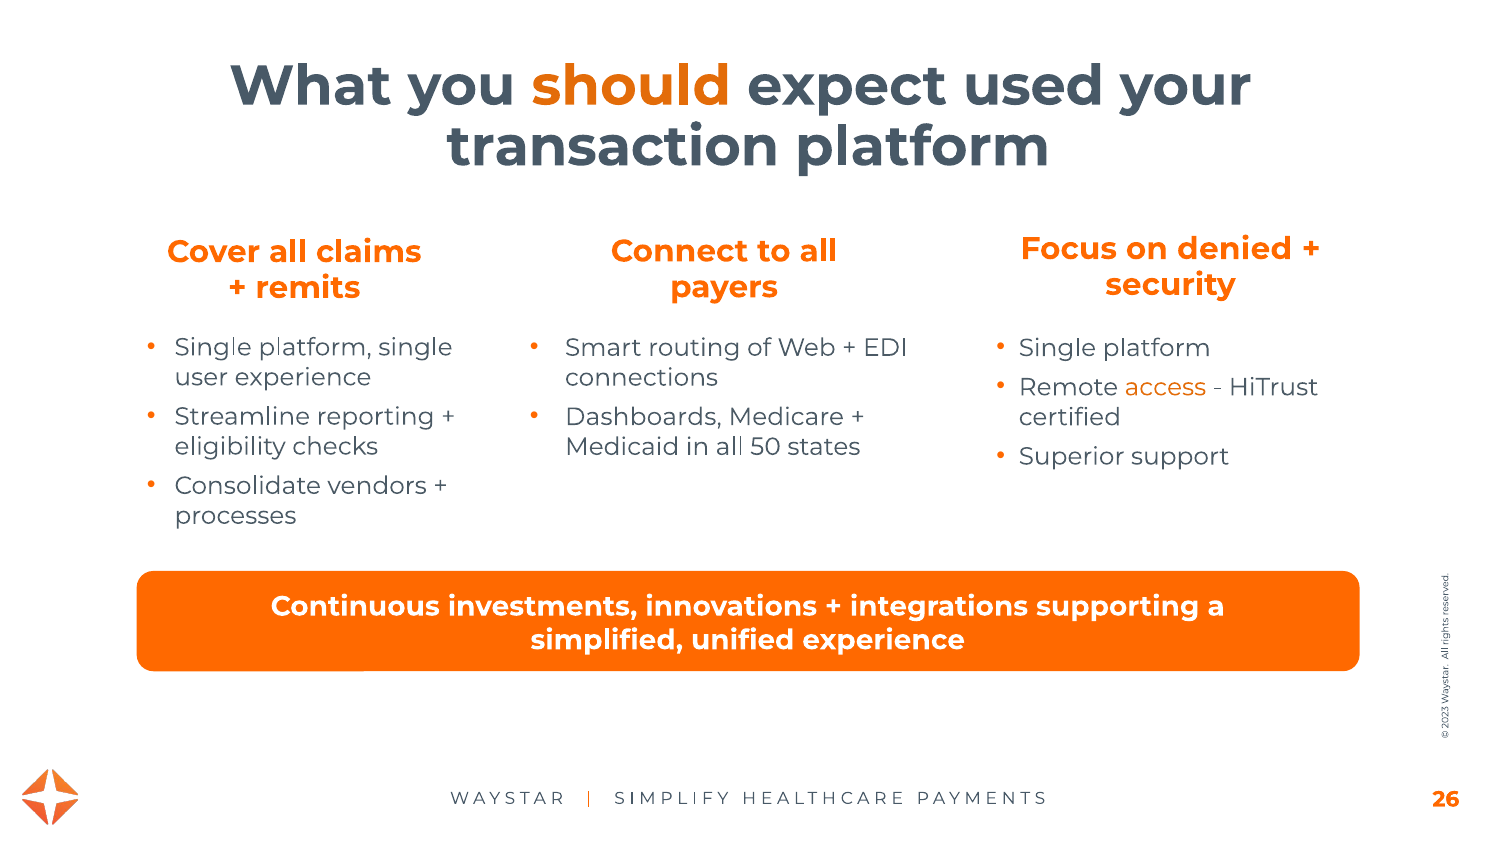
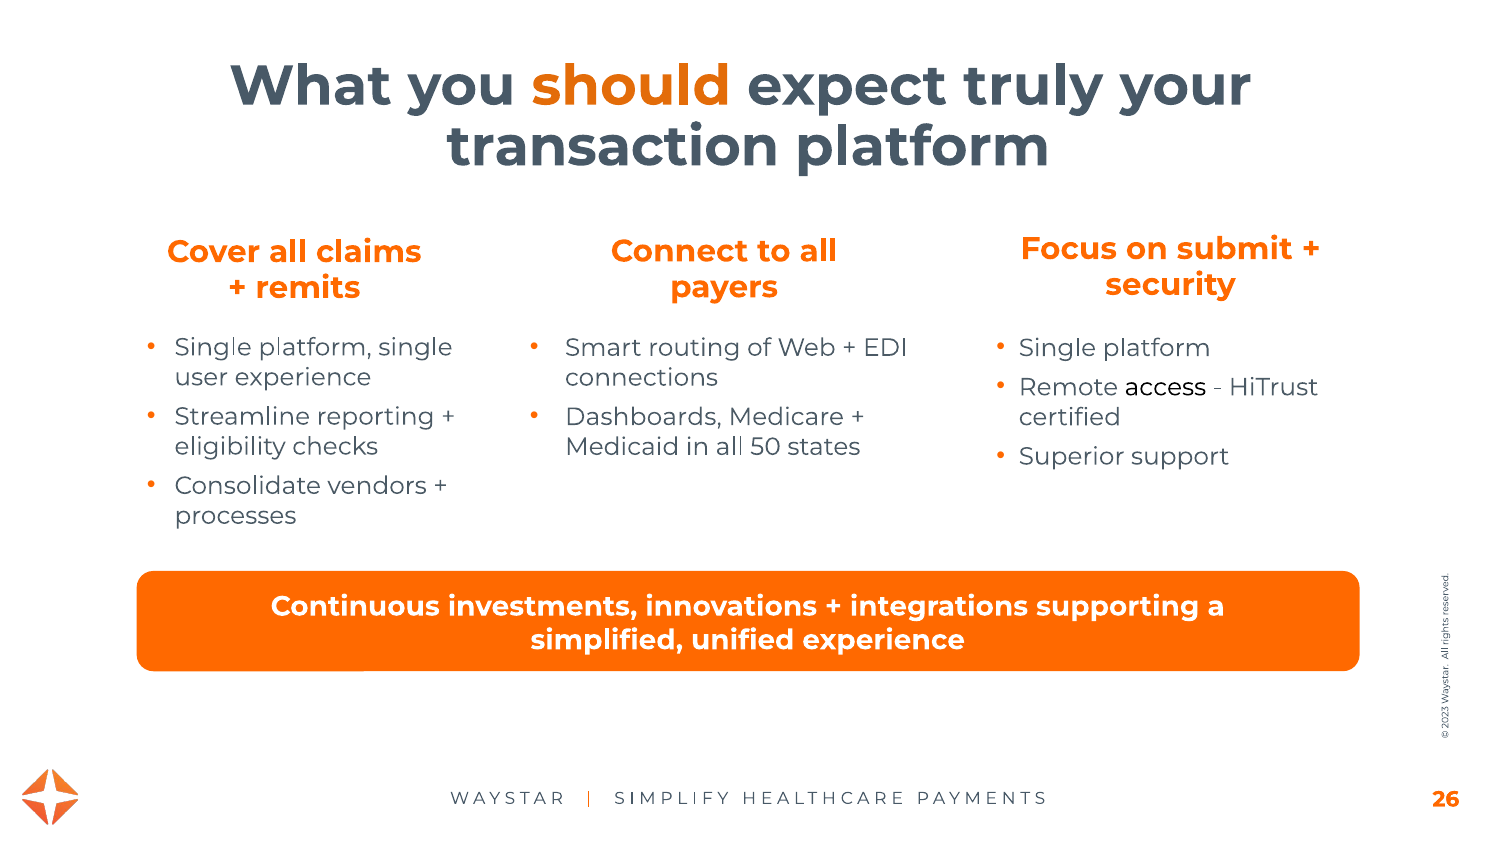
used: used -> truly
denied: denied -> submit
access colour: orange -> black
